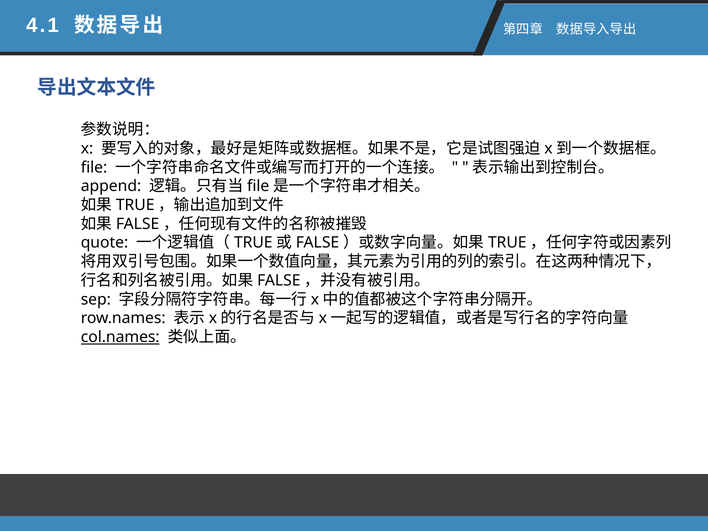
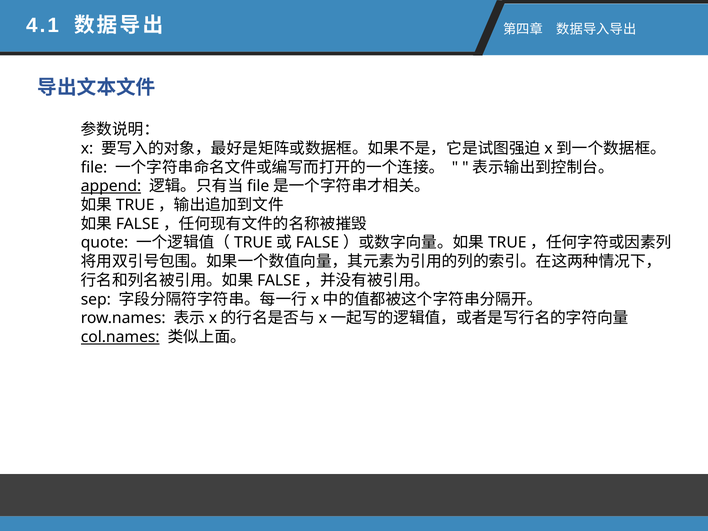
append underline: none -> present
